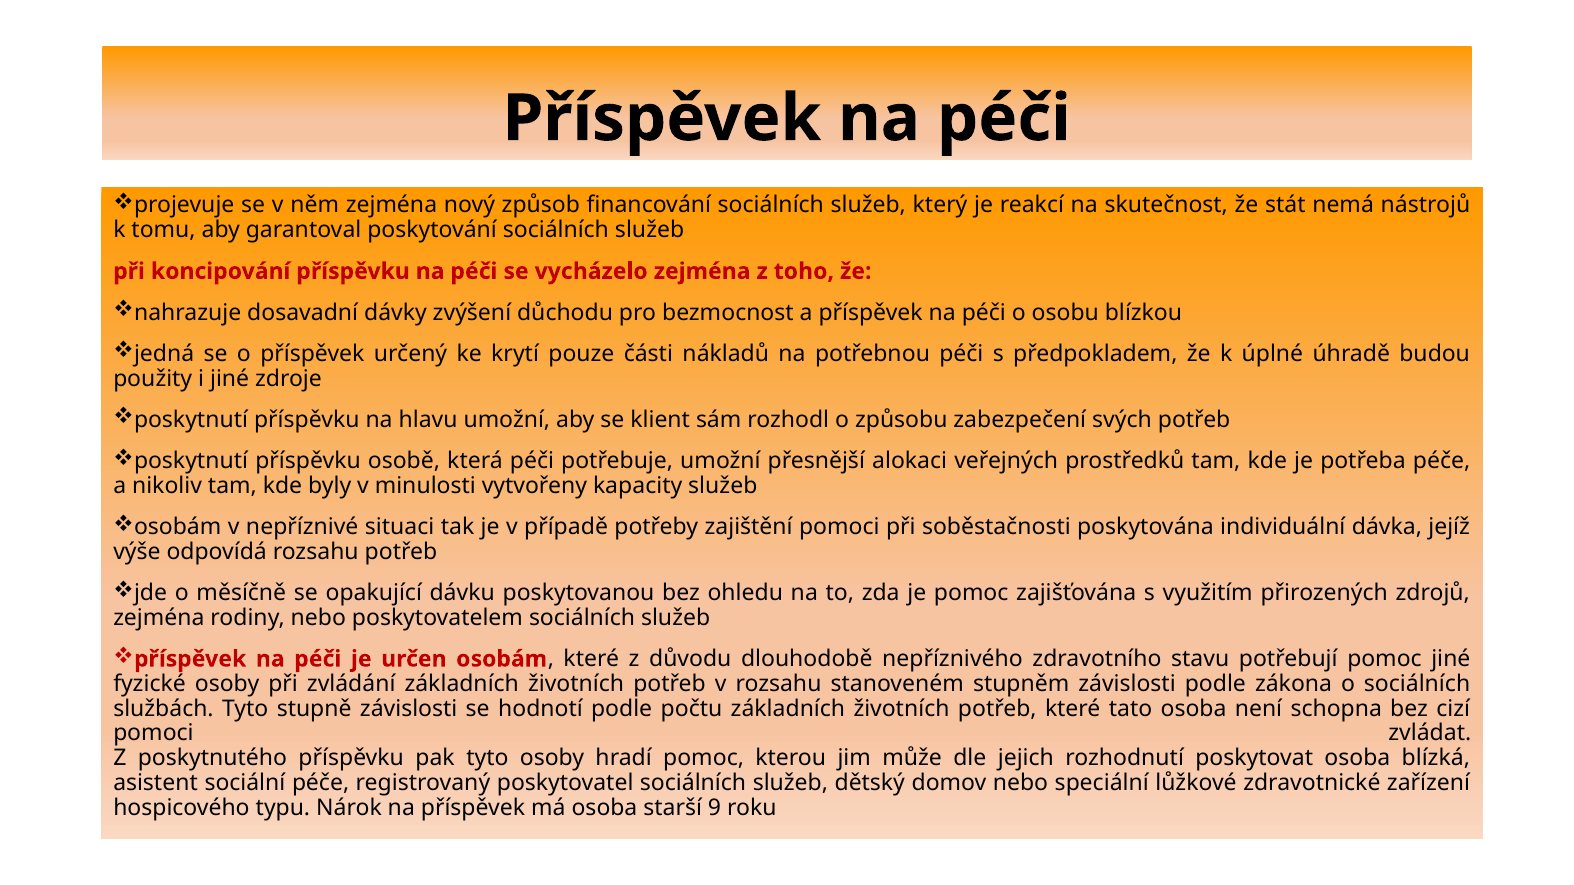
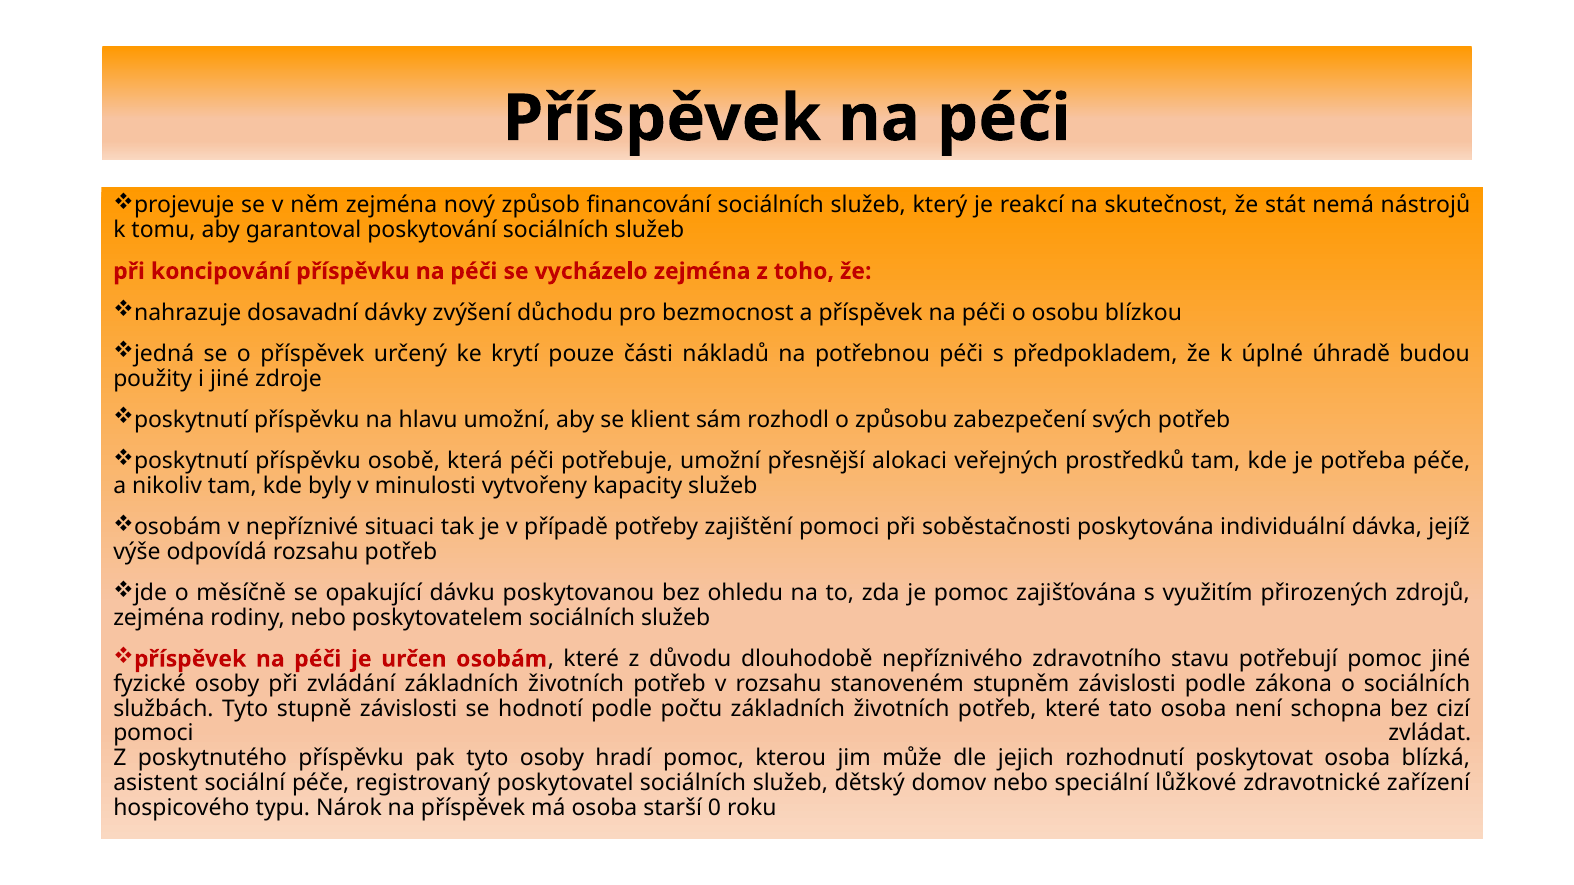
9: 9 -> 0
